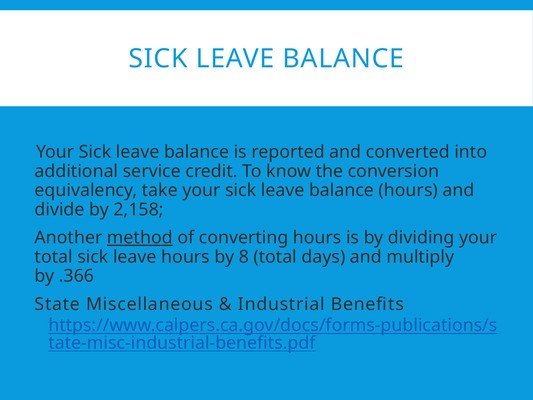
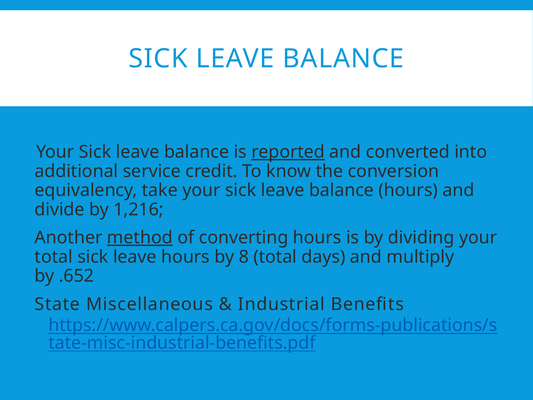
reported underline: none -> present
2,158: 2,158 -> 1,216
.366: .366 -> .652
